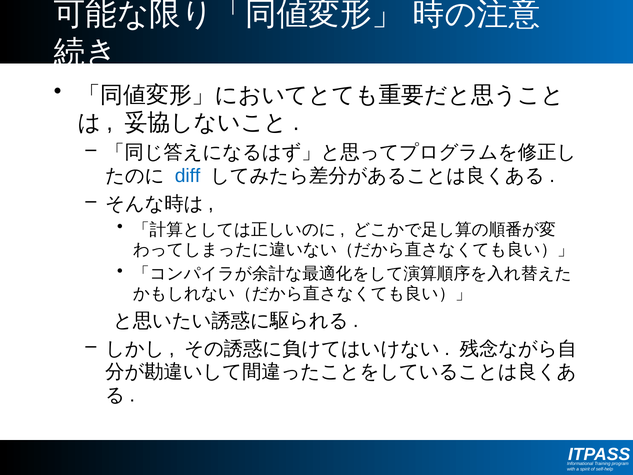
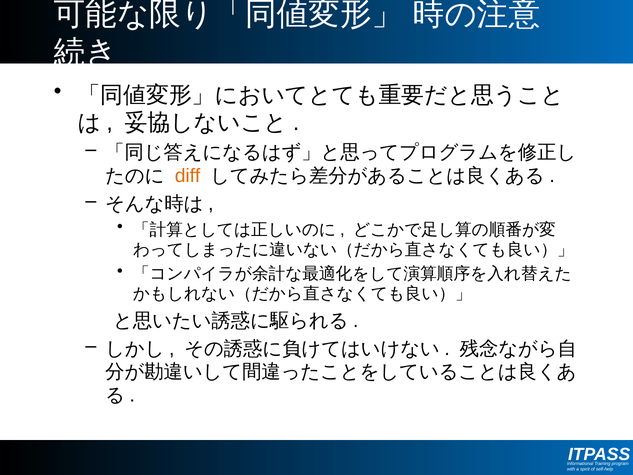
diff colour: blue -> orange
